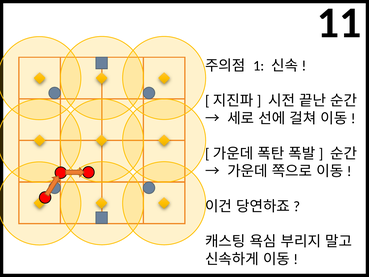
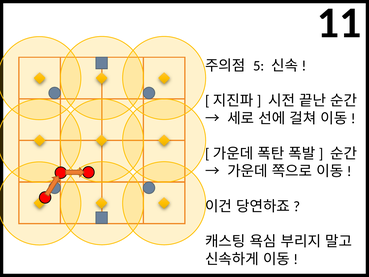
1: 1 -> 5
